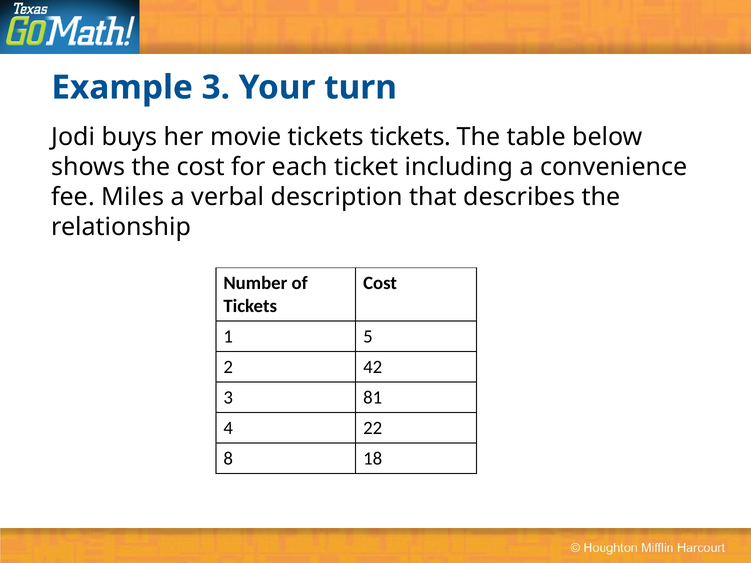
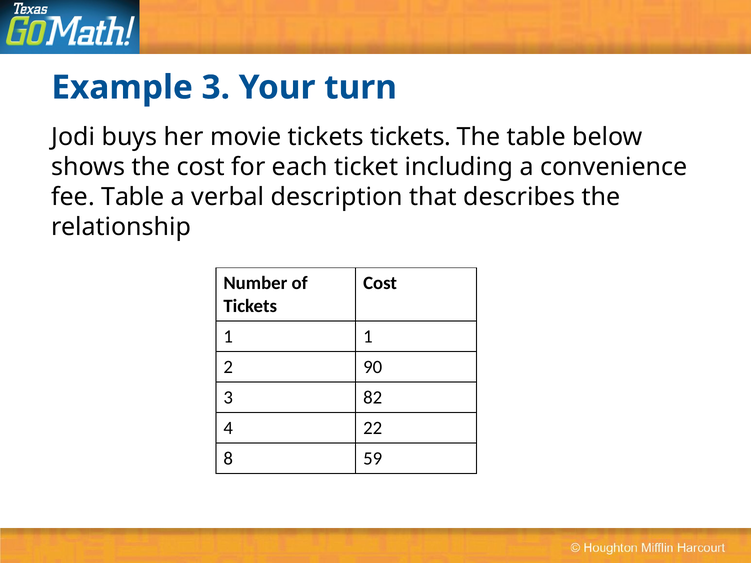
fee Miles: Miles -> Table
1 5: 5 -> 1
42: 42 -> 90
81: 81 -> 82
18: 18 -> 59
